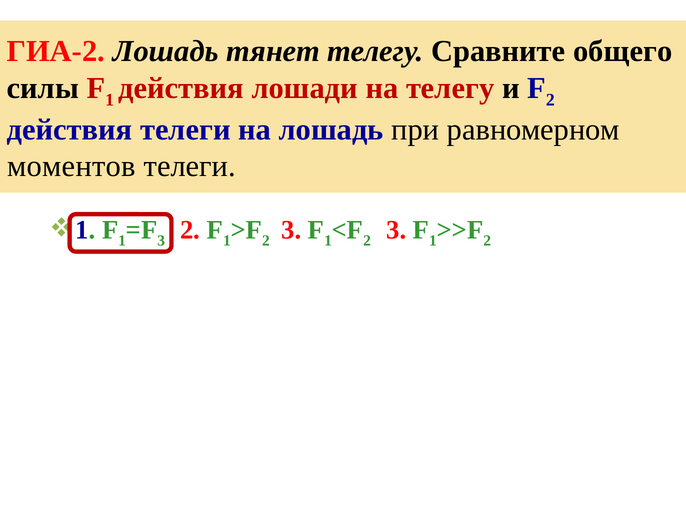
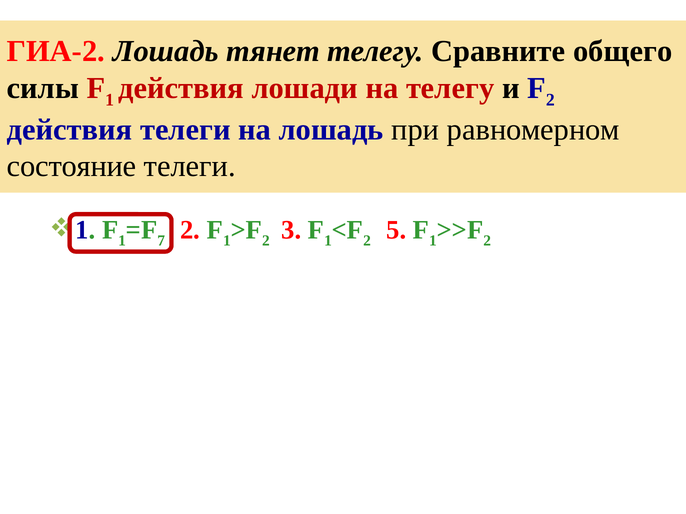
моментов: моментов -> состояние
3 at (161, 241): 3 -> 7
3 at (396, 230): 3 -> 5
